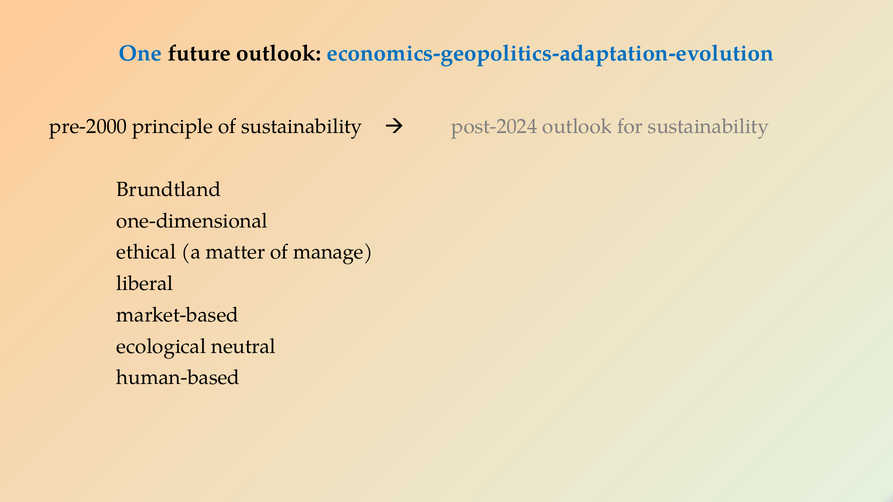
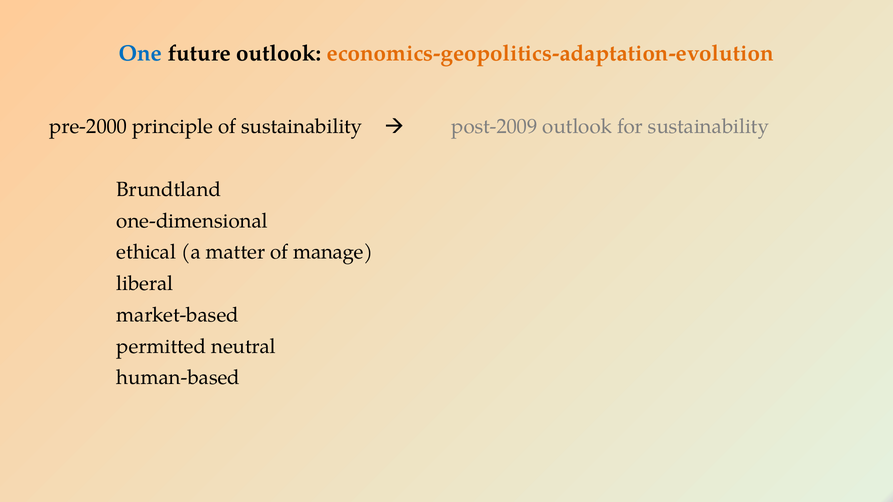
economics-geopolitics-adaptation-evolution colour: blue -> orange
post-2024: post-2024 -> post-2009
ecological: ecological -> permitted
